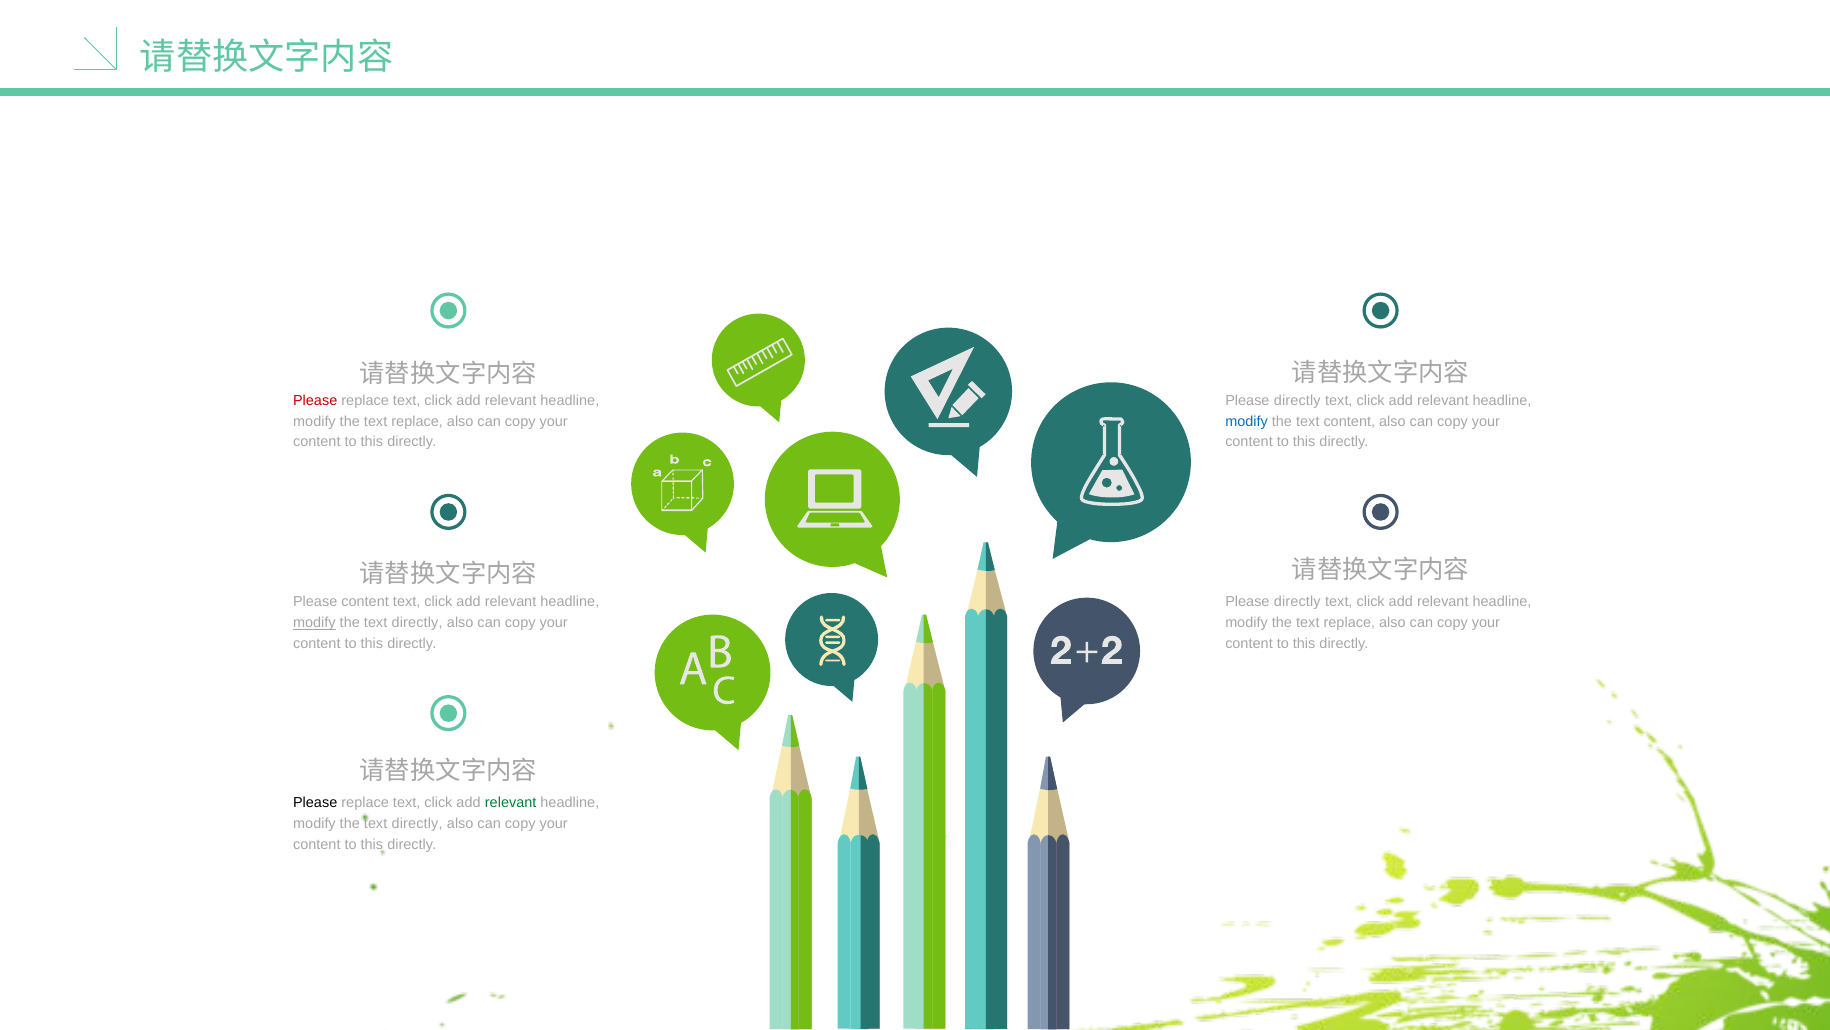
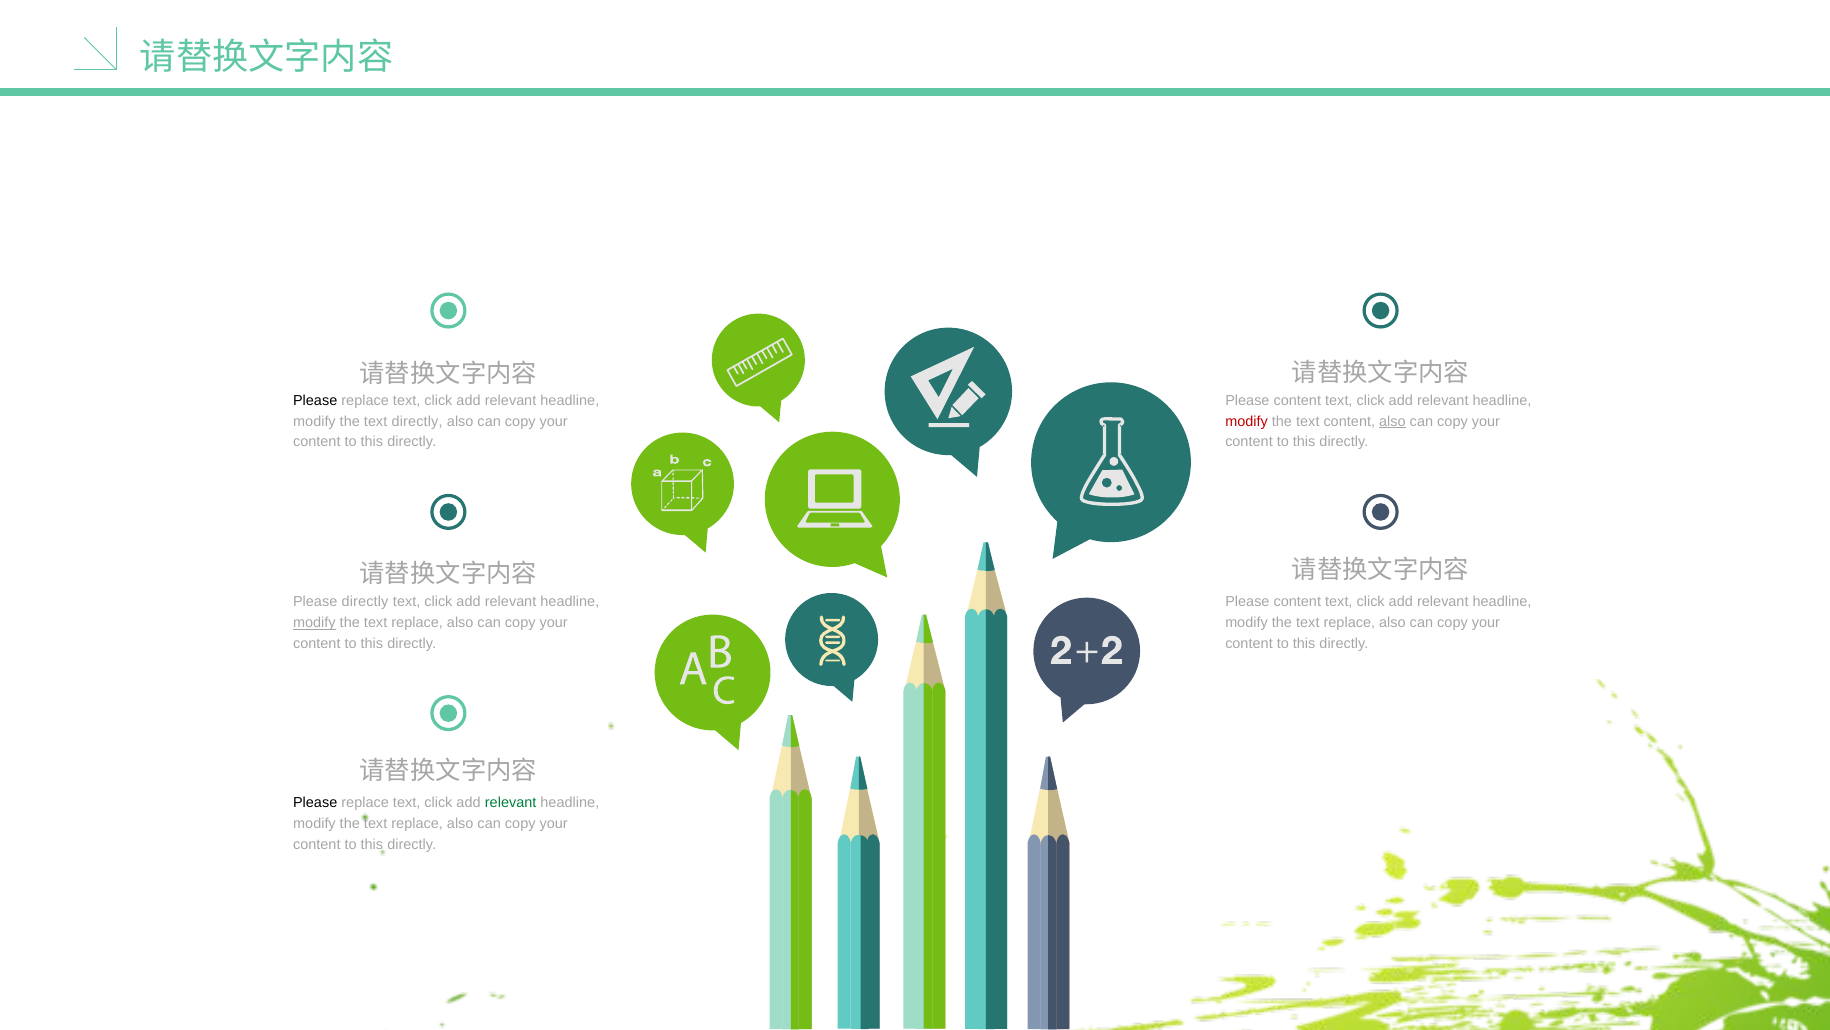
Please at (315, 400) colour: red -> black
directly at (1297, 400): directly -> content
replace at (417, 421): replace -> directly
modify at (1247, 421) colour: blue -> red
also at (1392, 421) underline: none -> present
Please content: content -> directly
directly at (1297, 602): directly -> content
directly at (417, 622): directly -> replace
directly at (417, 823): directly -> replace
